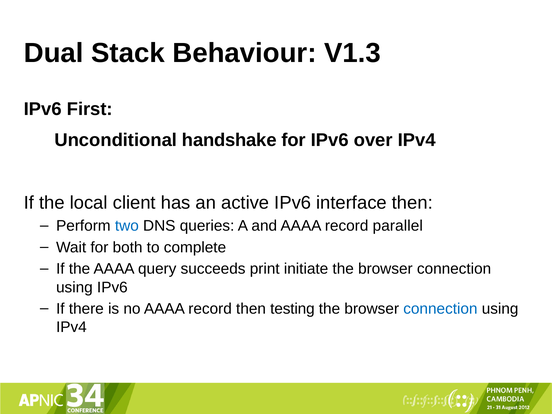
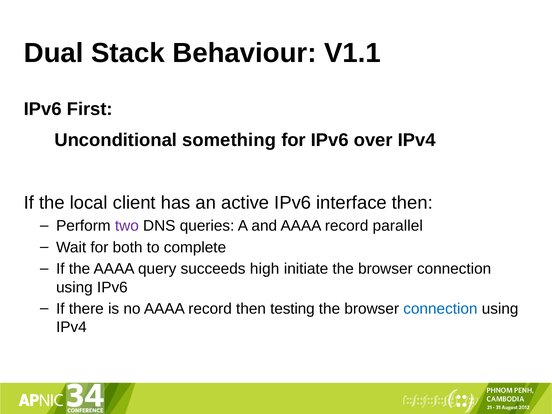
V1.3: V1.3 -> V1.1
handshake: handshake -> something
two colour: blue -> purple
print: print -> high
